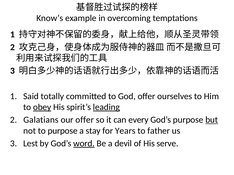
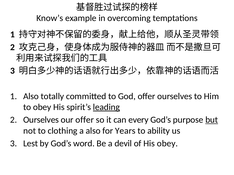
1 Said: Said -> Also
obey at (42, 107) underline: present -> none
2 Galatians: Galatians -> Ourselves
to purpose: purpose -> clothing
a stay: stay -> also
father: father -> ability
word underline: present -> none
His serve: serve -> obey
